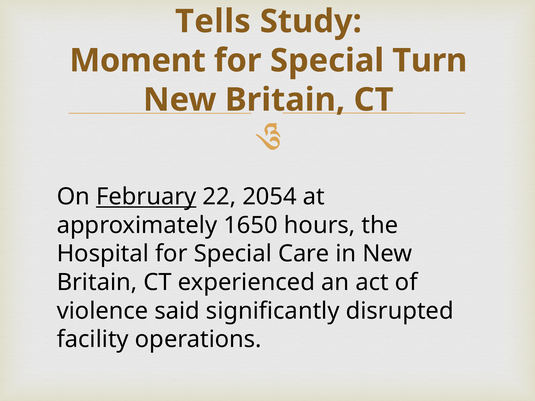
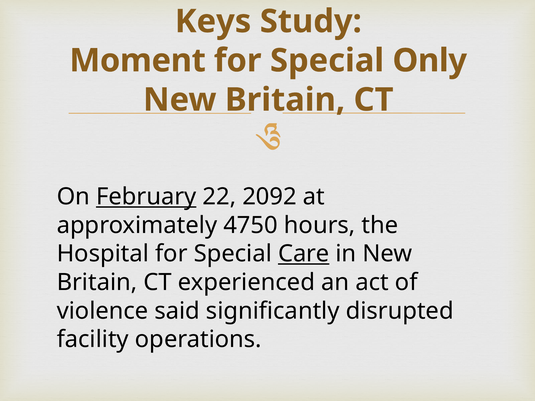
Tells: Tells -> Keys
Turn: Turn -> Only
2054: 2054 -> 2092
1650: 1650 -> 4750
Care underline: none -> present
